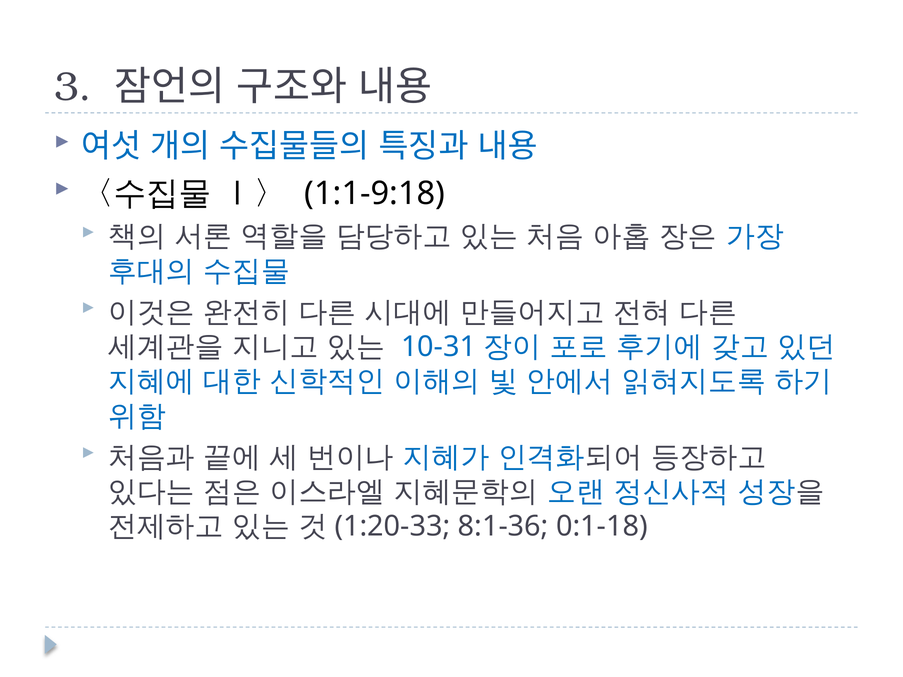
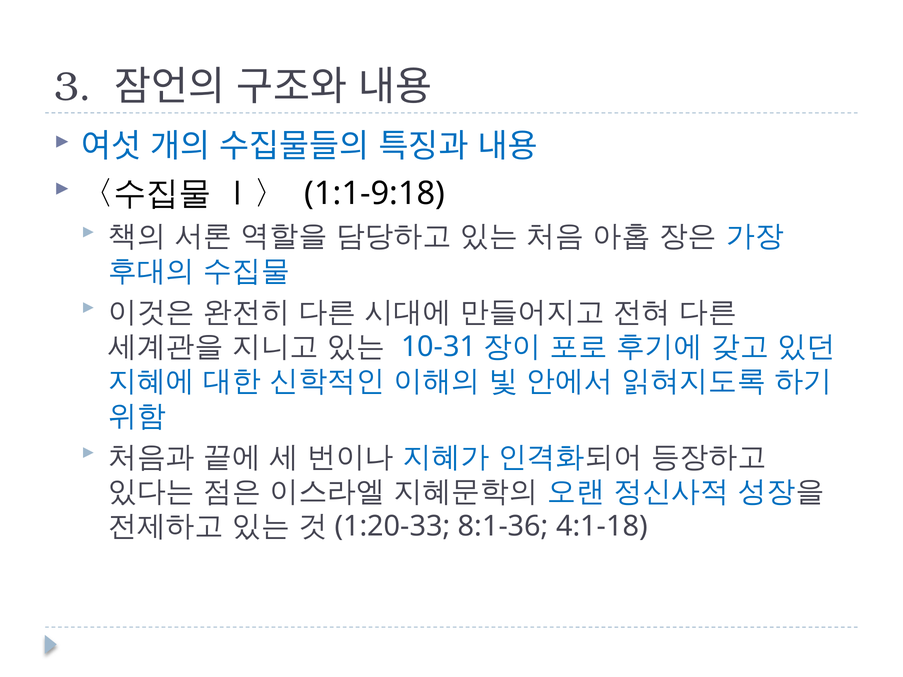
0:1-18: 0:1-18 -> 4:1-18
